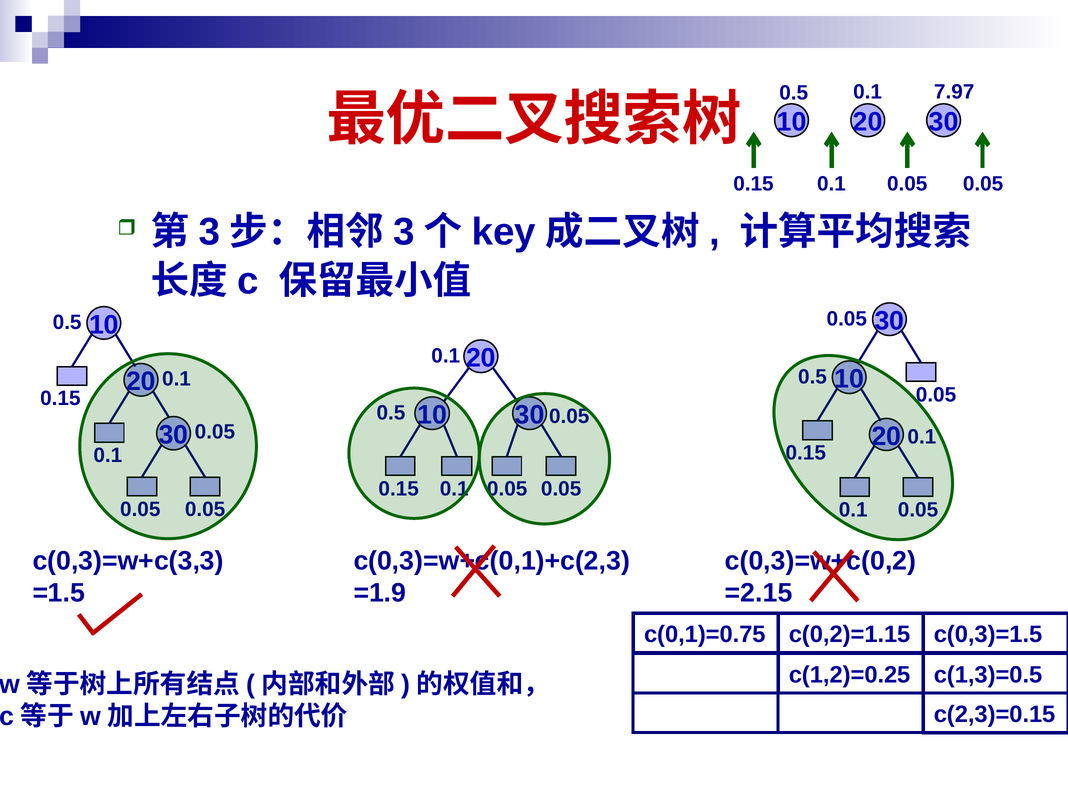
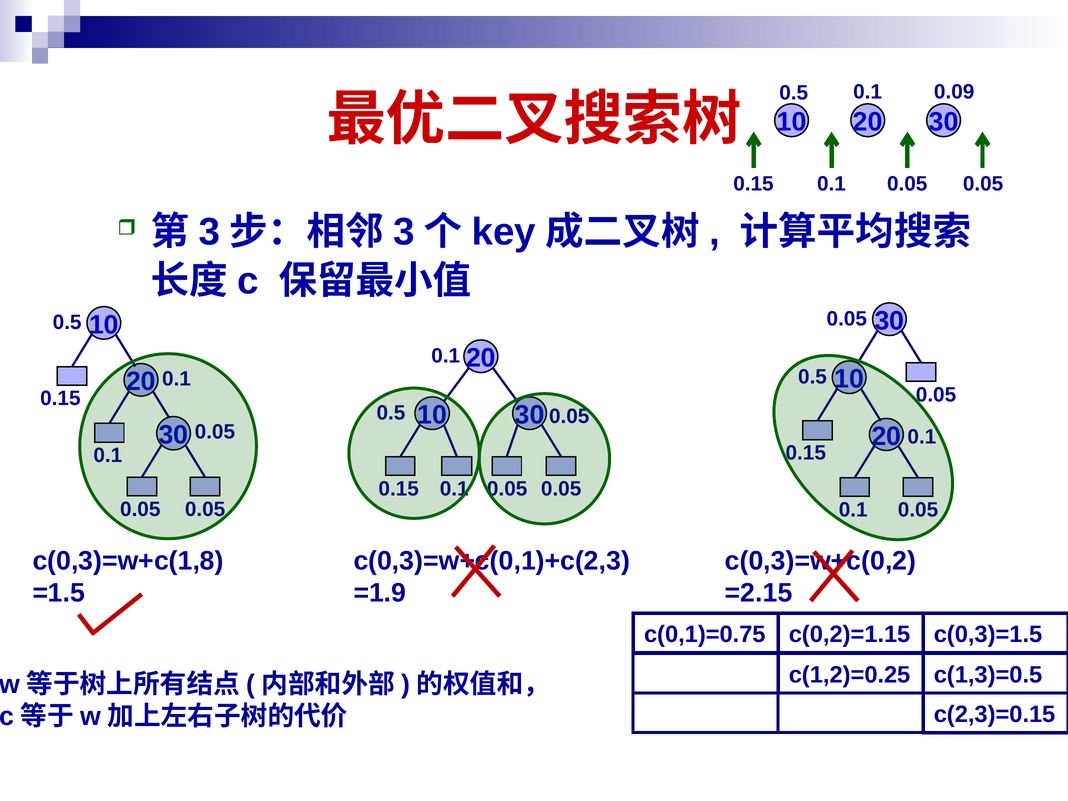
7.97: 7.97 -> 0.09
c(0,3)=w+c(3,3: c(0,3)=w+c(3,3 -> c(0,3)=w+c(1,8
